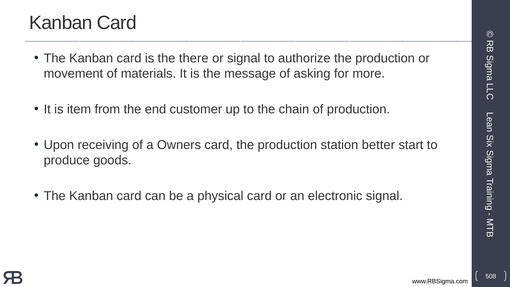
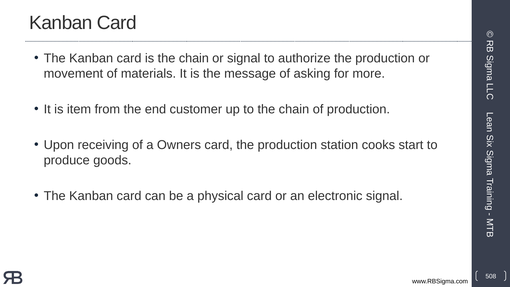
is the there: there -> chain
better: better -> cooks
